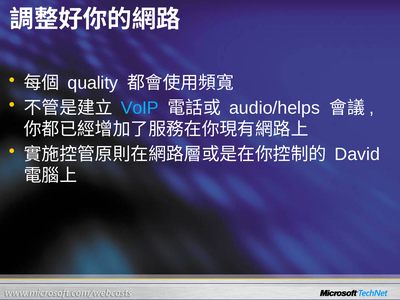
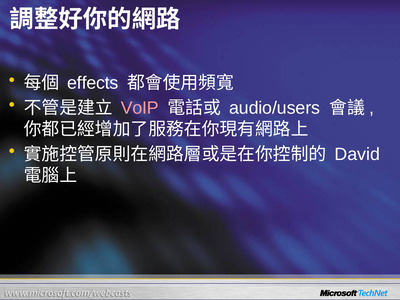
quality: quality -> effects
VoIP colour: light blue -> pink
audio/helps: audio/helps -> audio/users
